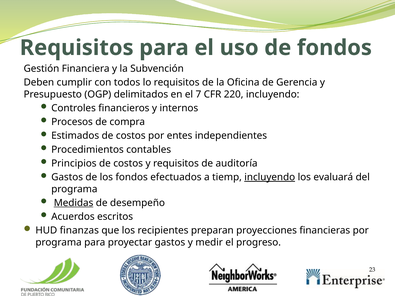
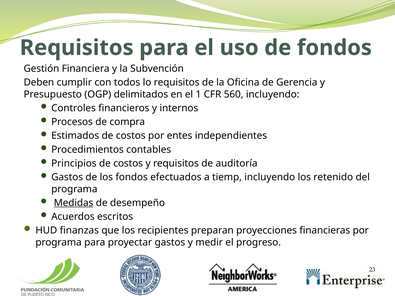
7: 7 -> 1
220: 220 -> 560
incluyendo at (270, 177) underline: present -> none
evaluará: evaluará -> retenido
